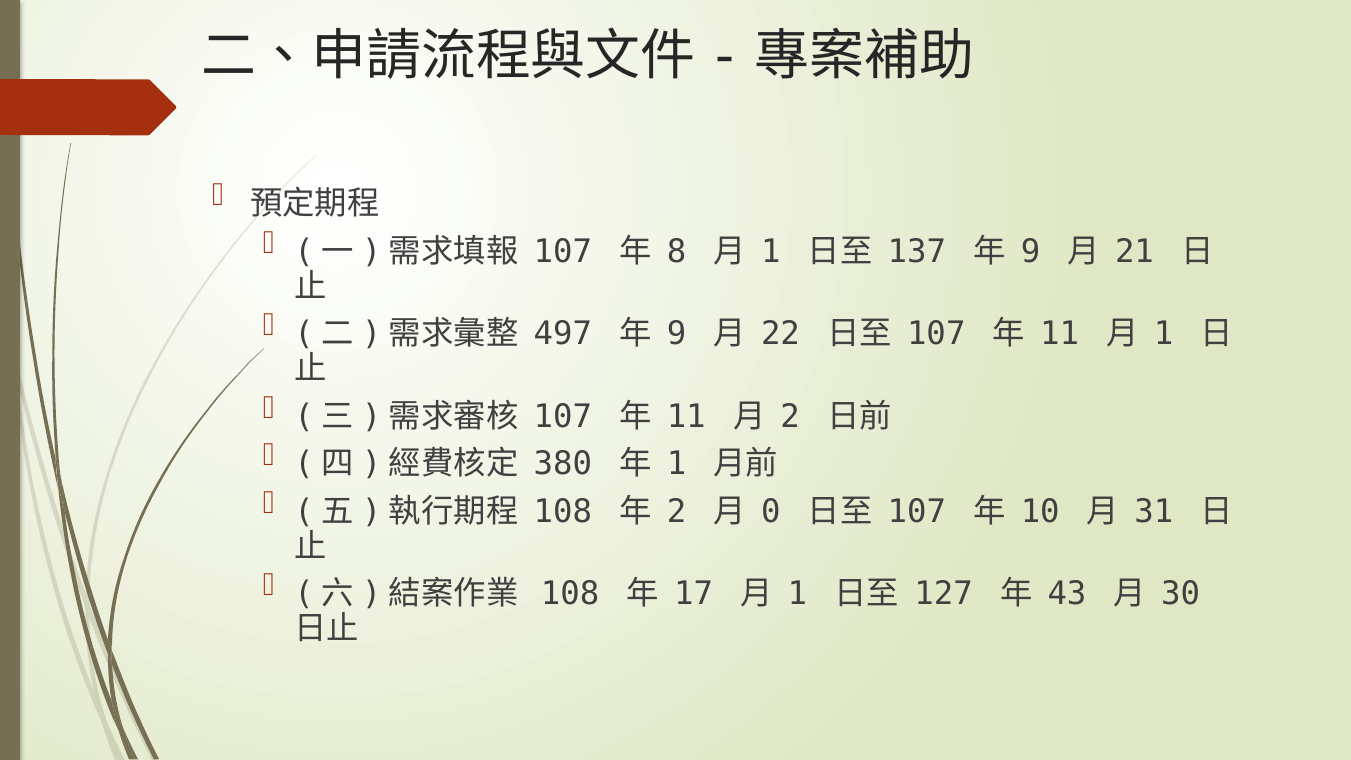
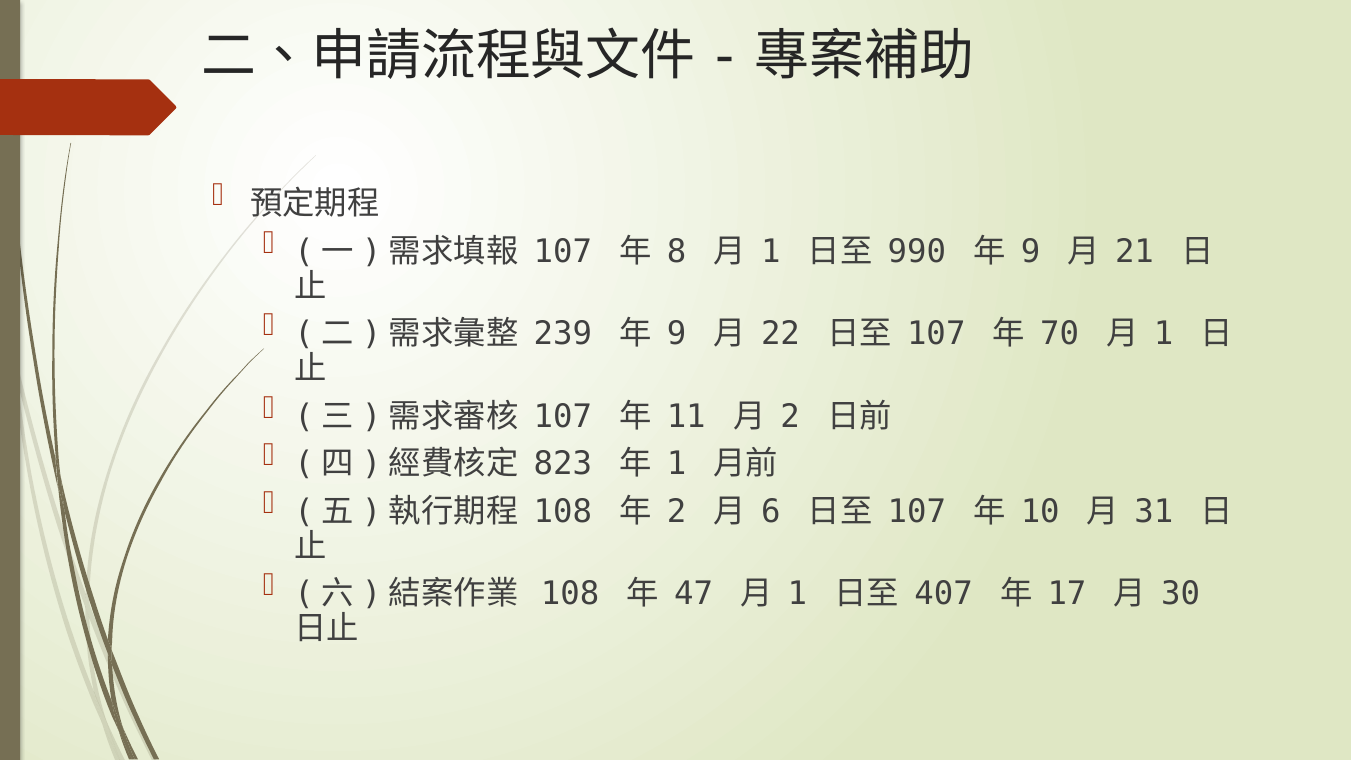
137: 137 -> 990
497: 497 -> 239
11 at (1060, 334): 11 -> 70
380: 380 -> 823
0: 0 -> 6
17: 17 -> 47
127: 127 -> 407
43: 43 -> 17
